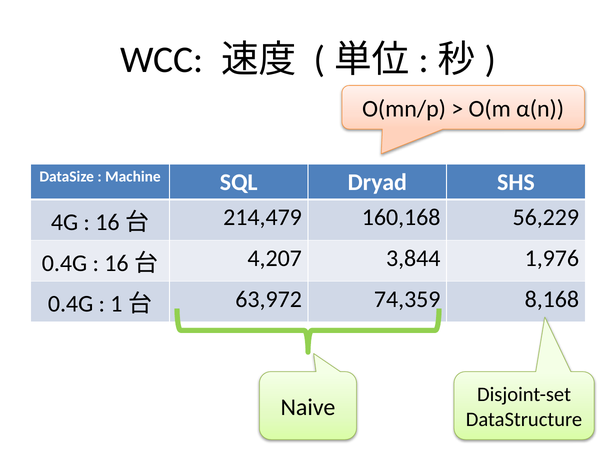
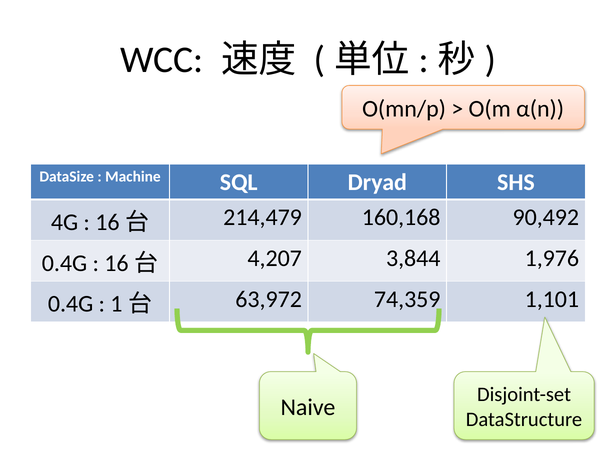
56,229: 56,229 -> 90,492
8,168: 8,168 -> 1,101
